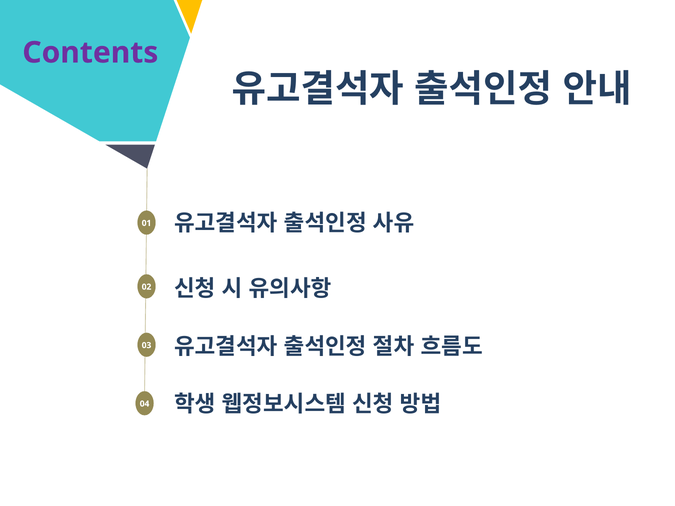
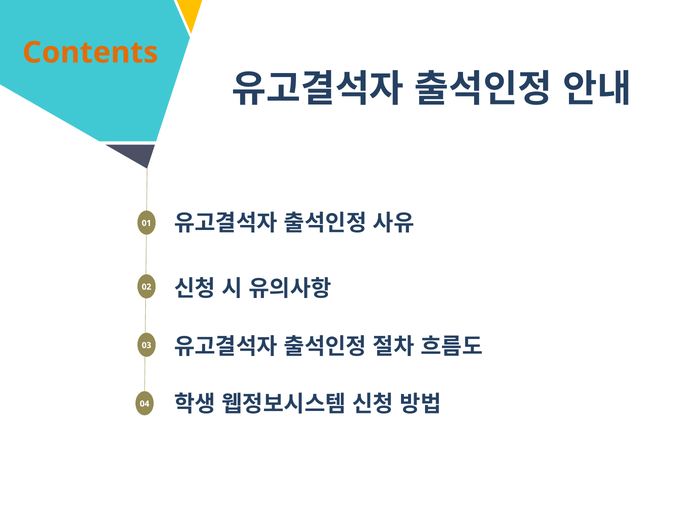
Contents colour: purple -> orange
